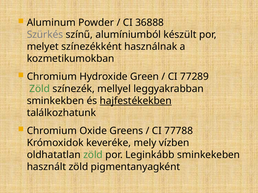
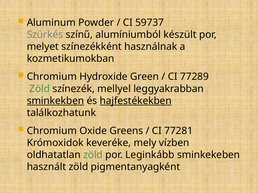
36888: 36888 -> 59737
sminkekben underline: none -> present
77788: 77788 -> 77281
